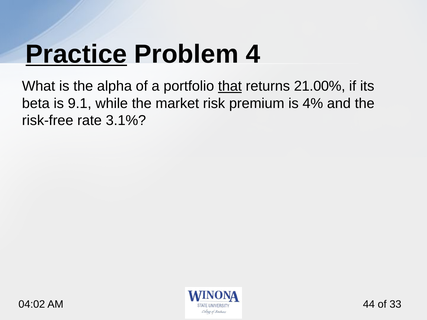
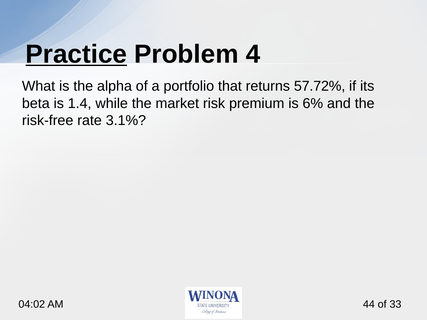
that underline: present -> none
21.00%: 21.00% -> 57.72%
9.1: 9.1 -> 1.4
4%: 4% -> 6%
